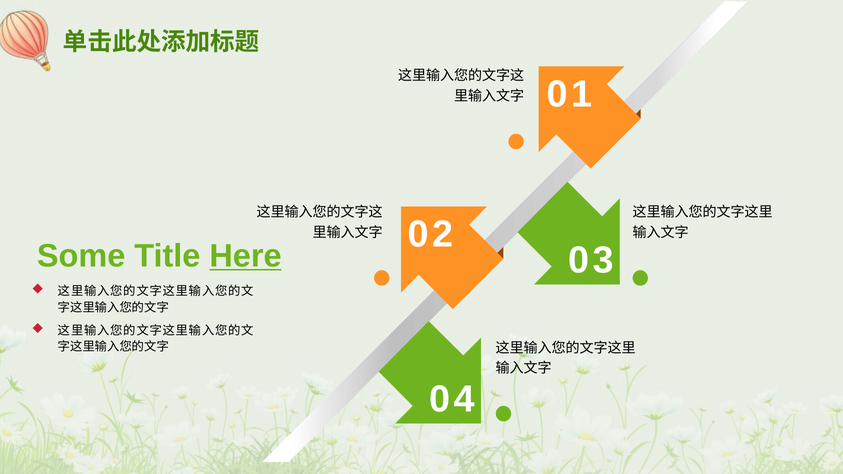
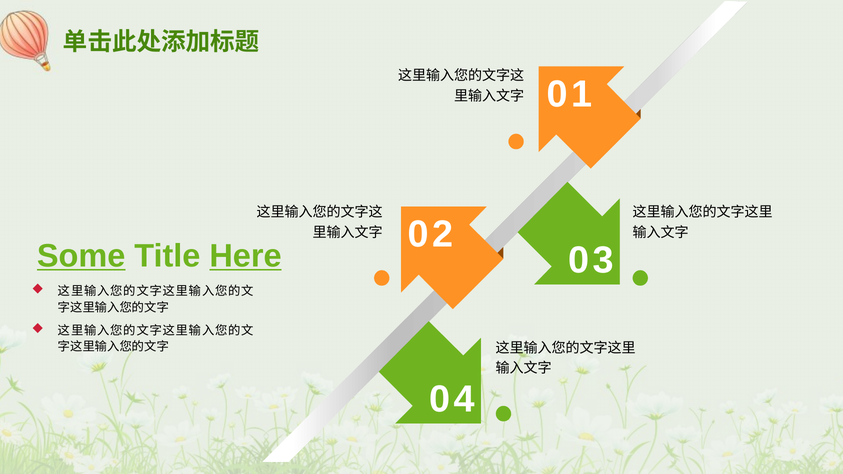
Some underline: none -> present
